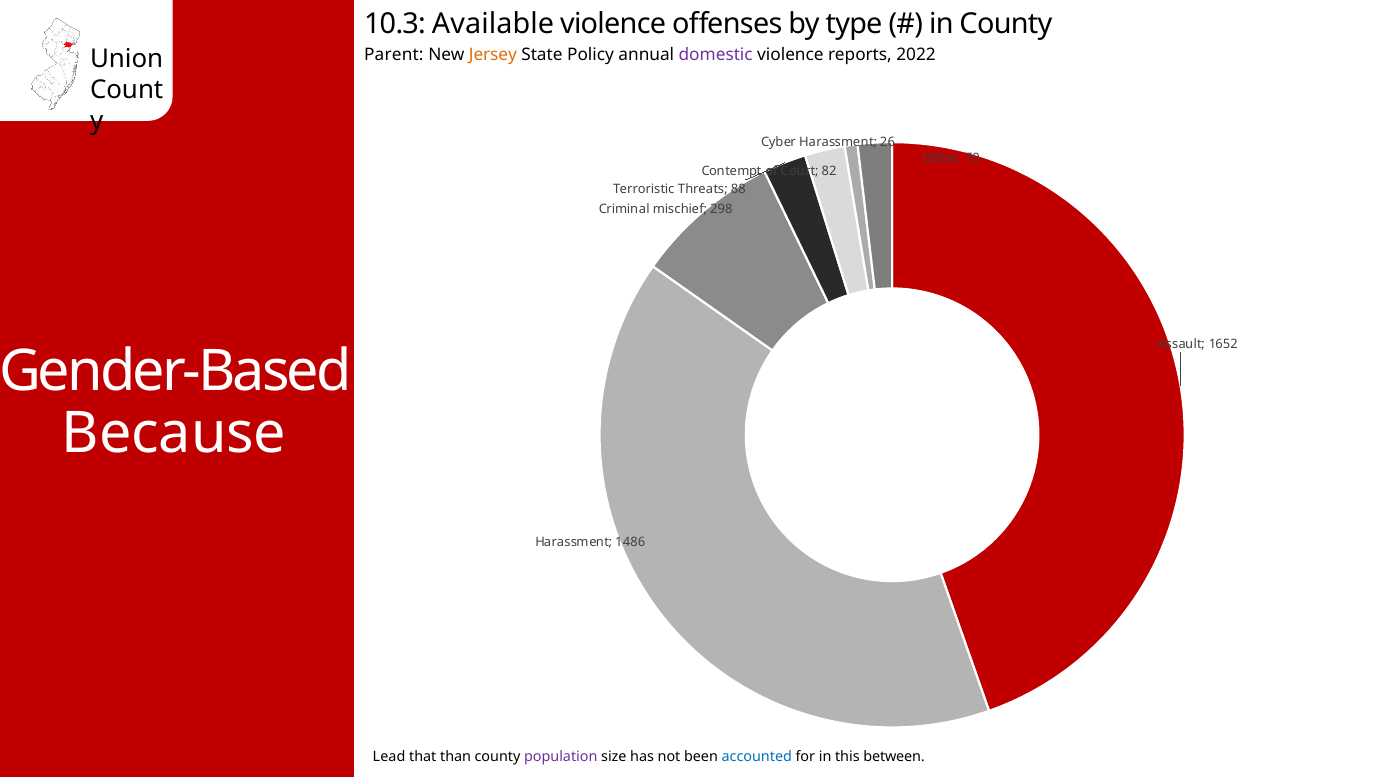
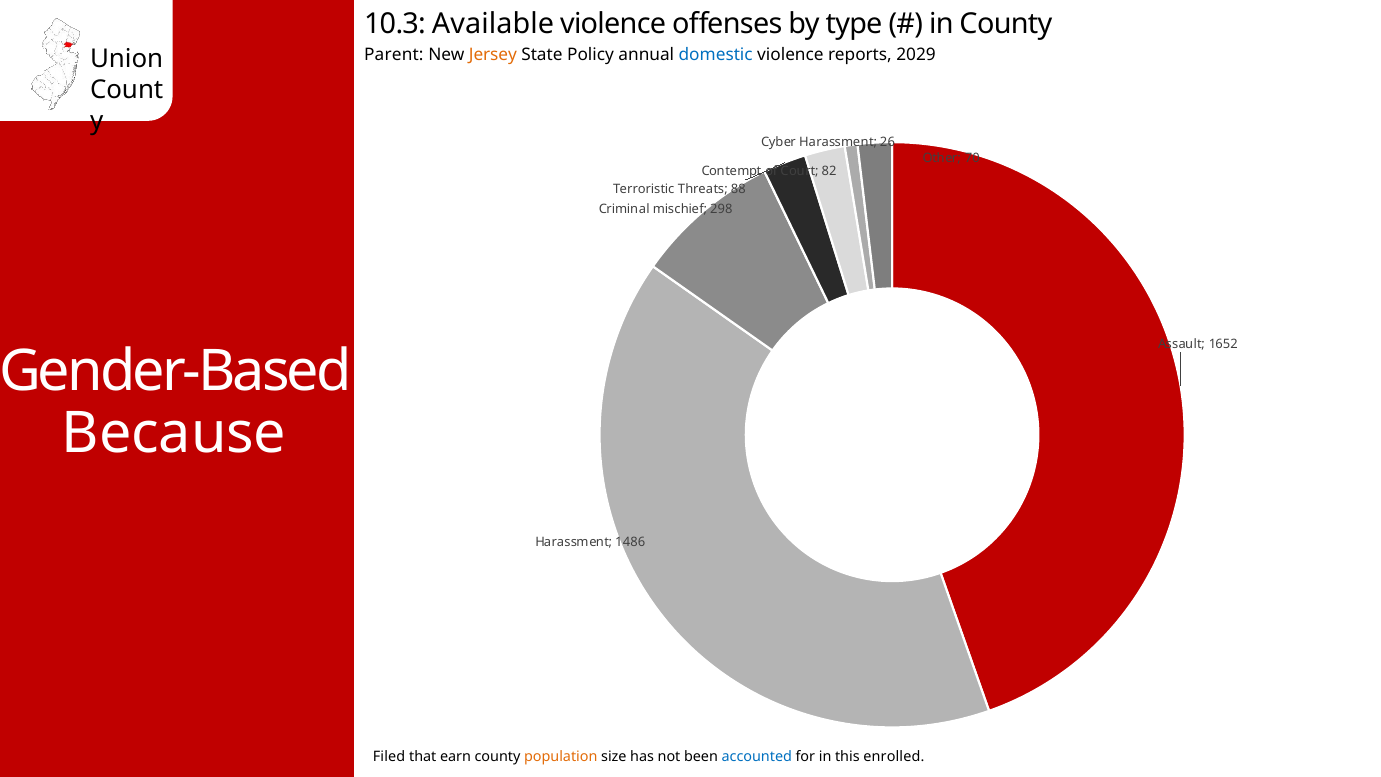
domestic colour: purple -> blue
2022: 2022 -> 2029
Lead: Lead -> Filed
than: than -> earn
population colour: purple -> orange
between: between -> enrolled
